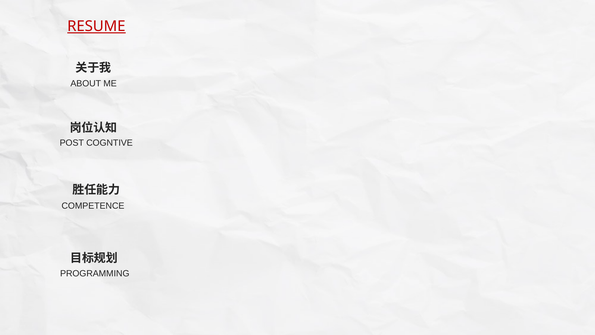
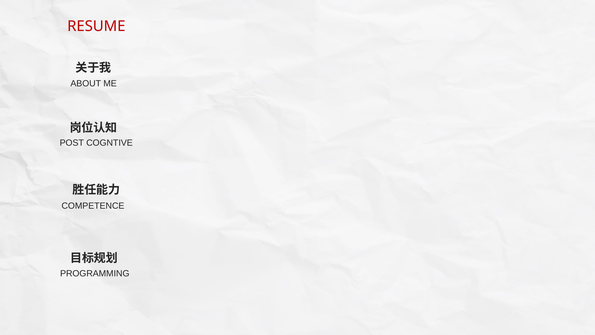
RESUME underline: present -> none
